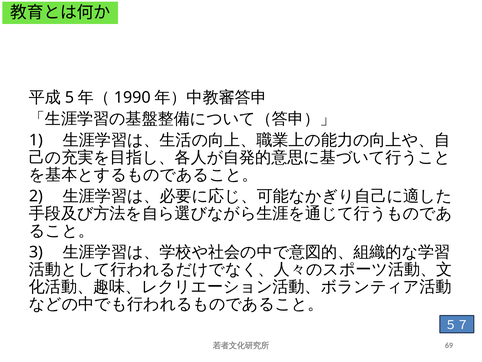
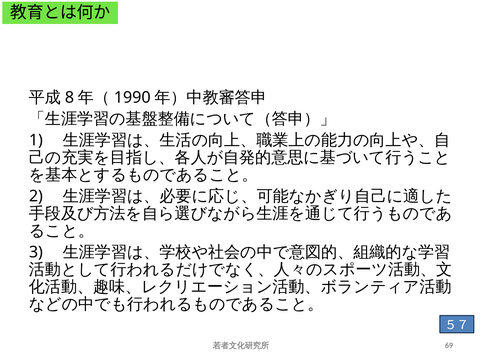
5: 5 -> 8
